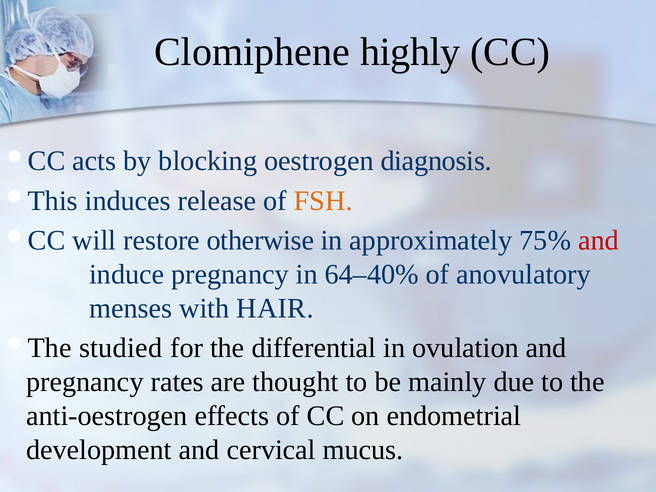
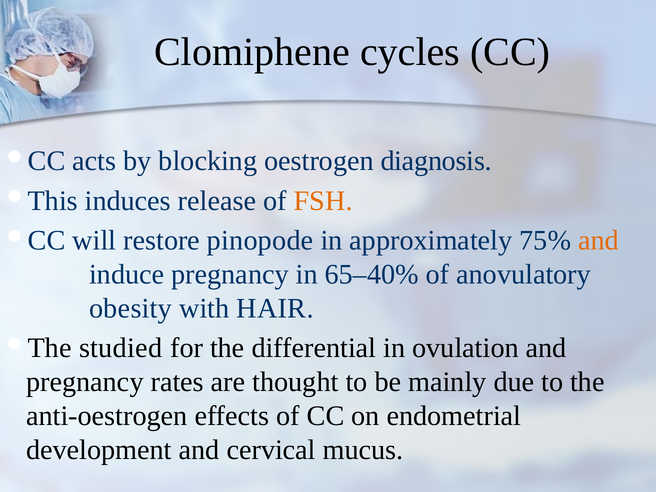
highly: highly -> cycles
otherwise: otherwise -> pinopode
and at (598, 241) colour: red -> orange
64–40%: 64–40% -> 65–40%
menses: menses -> obesity
